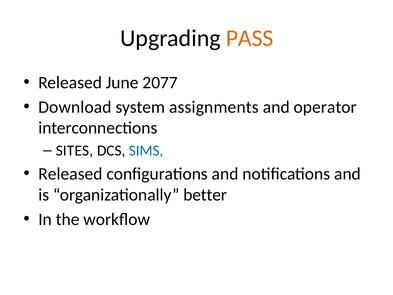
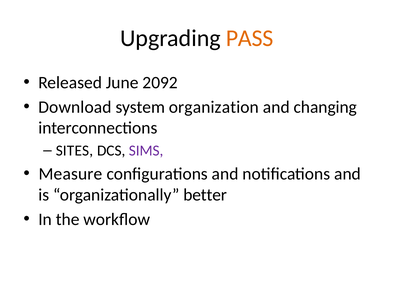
2077: 2077 -> 2092
assignments: assignments -> organization
operator: operator -> changing
SIMS colour: blue -> purple
Released at (70, 174): Released -> Measure
